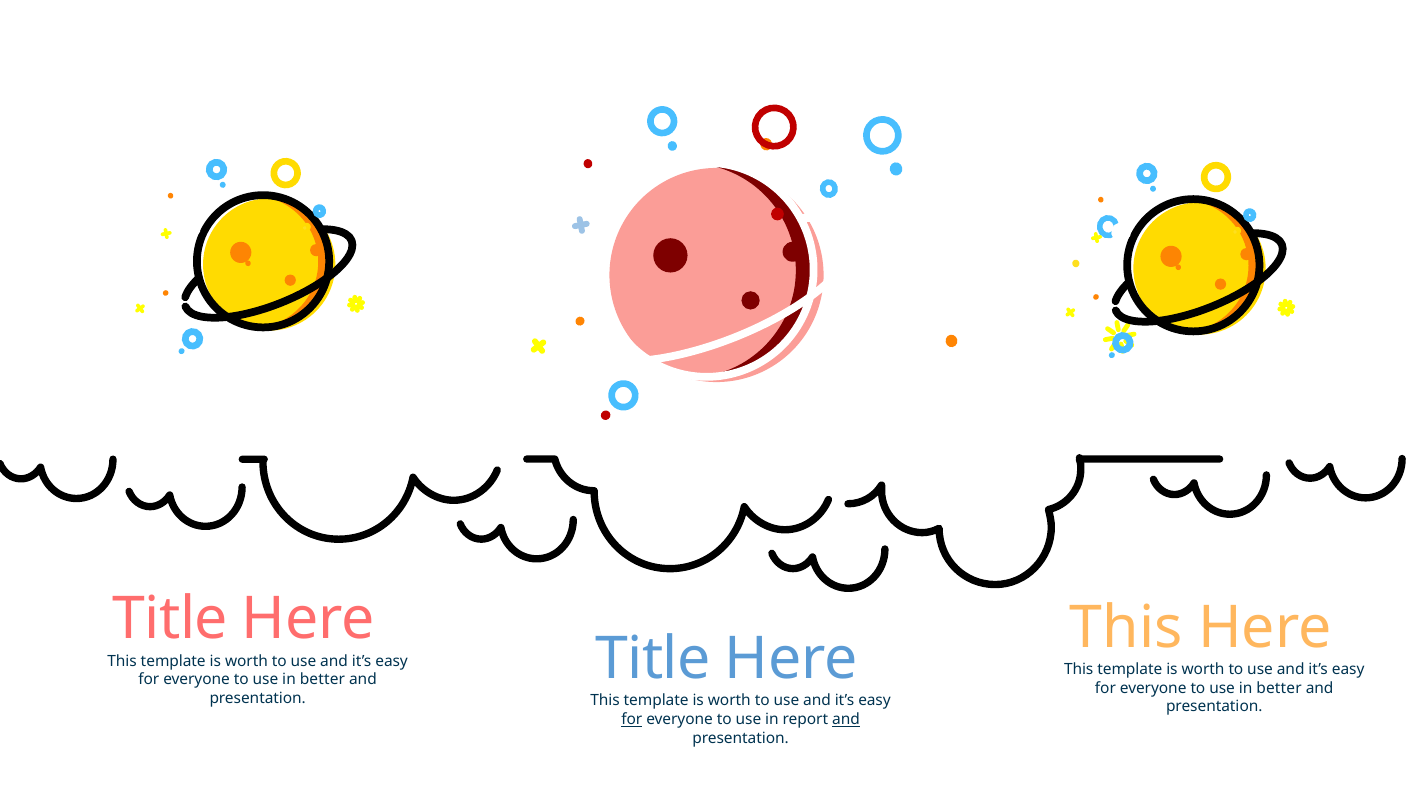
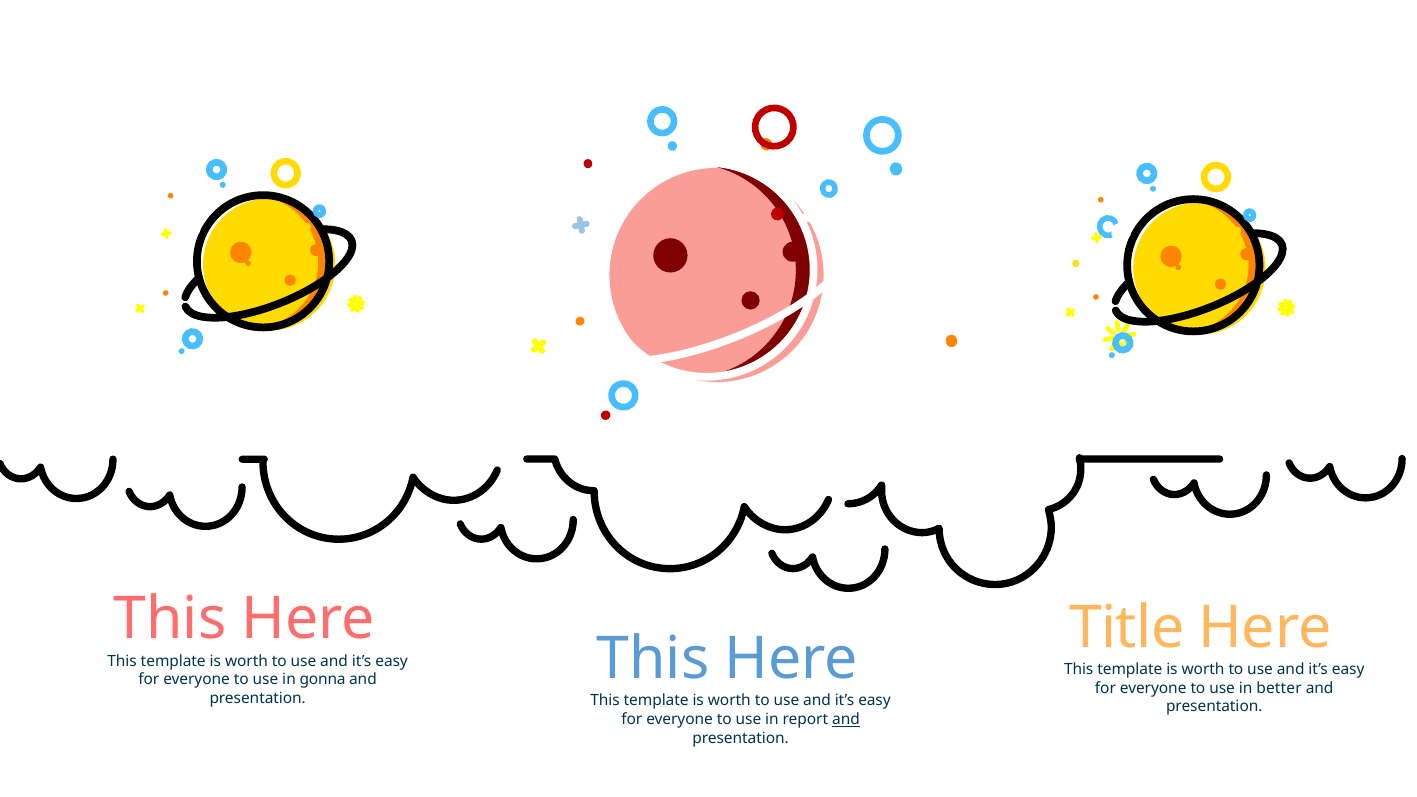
Title at (170, 619): Title -> This
This at (1126, 628): This -> Title
better at (322, 680): better -> gonna
presentation Title: Title -> This
for at (632, 719) underline: present -> none
